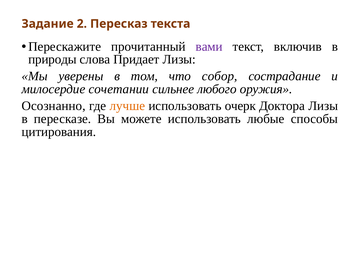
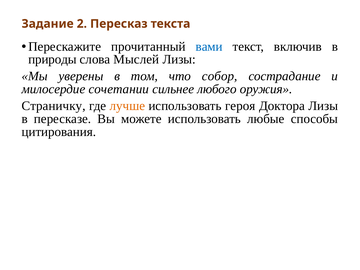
вами colour: purple -> blue
Придает: Придает -> Мыслей
Осознанно: Осознанно -> Страничку
очерк: очерк -> героя
